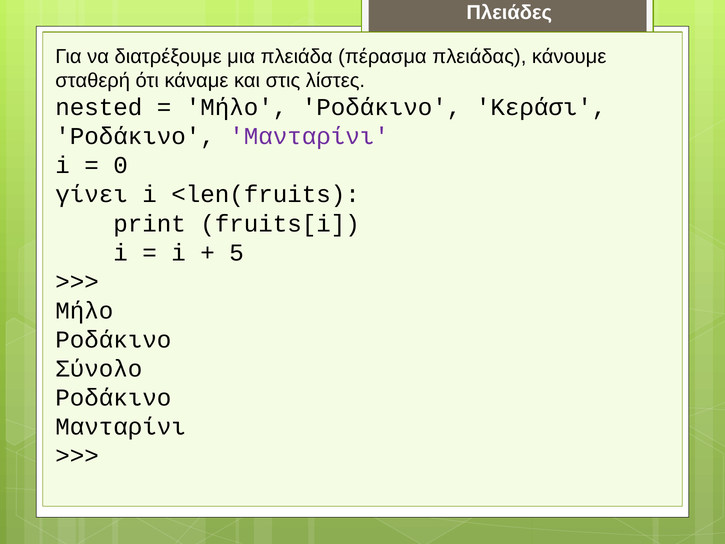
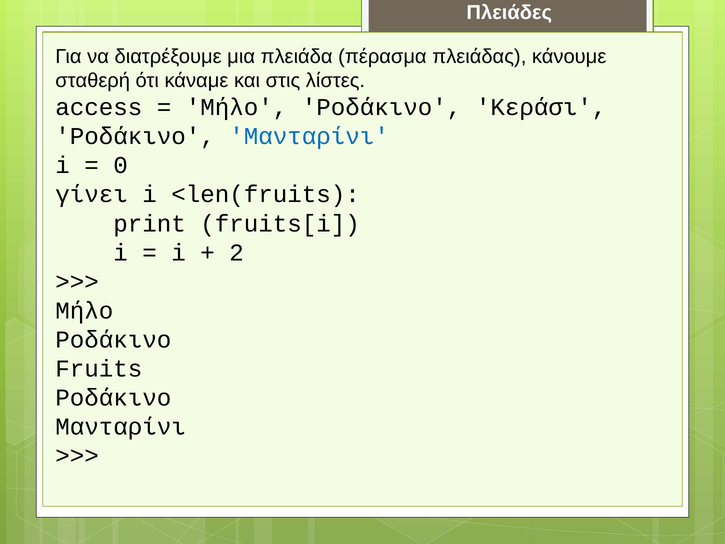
nested: nested -> access
Μανταρίνι at (309, 136) colour: purple -> blue
5: 5 -> 2
Σύνολο: Σύνολο -> Fruits
